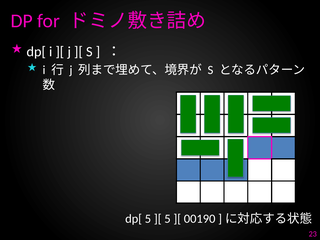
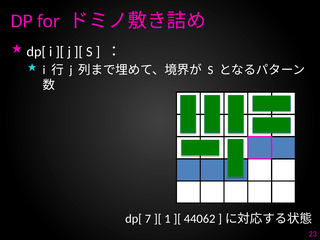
dp[ 5: 5 -> 7
5 at (168, 219): 5 -> 1
00190: 00190 -> 44062
